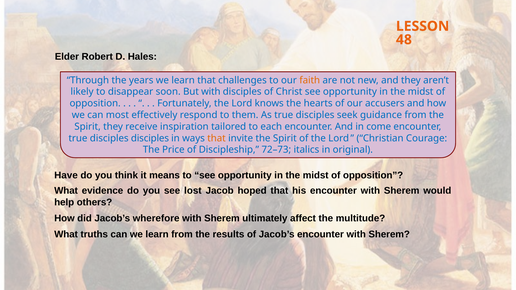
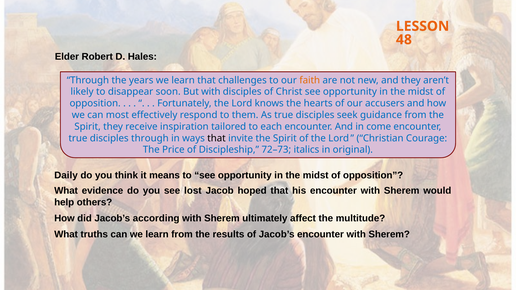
disciples disciples: disciples -> through
that at (217, 138) colour: orange -> black
Have: Have -> Daily
wherefore: wherefore -> according
